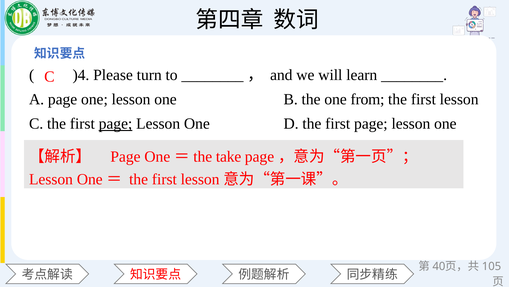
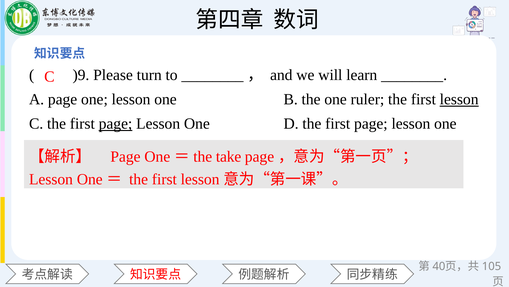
)4: )4 -> )9
from: from -> ruler
lesson at (459, 99) underline: none -> present
